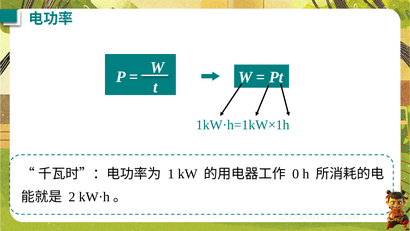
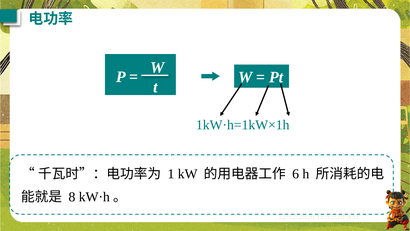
0: 0 -> 6
2: 2 -> 8
